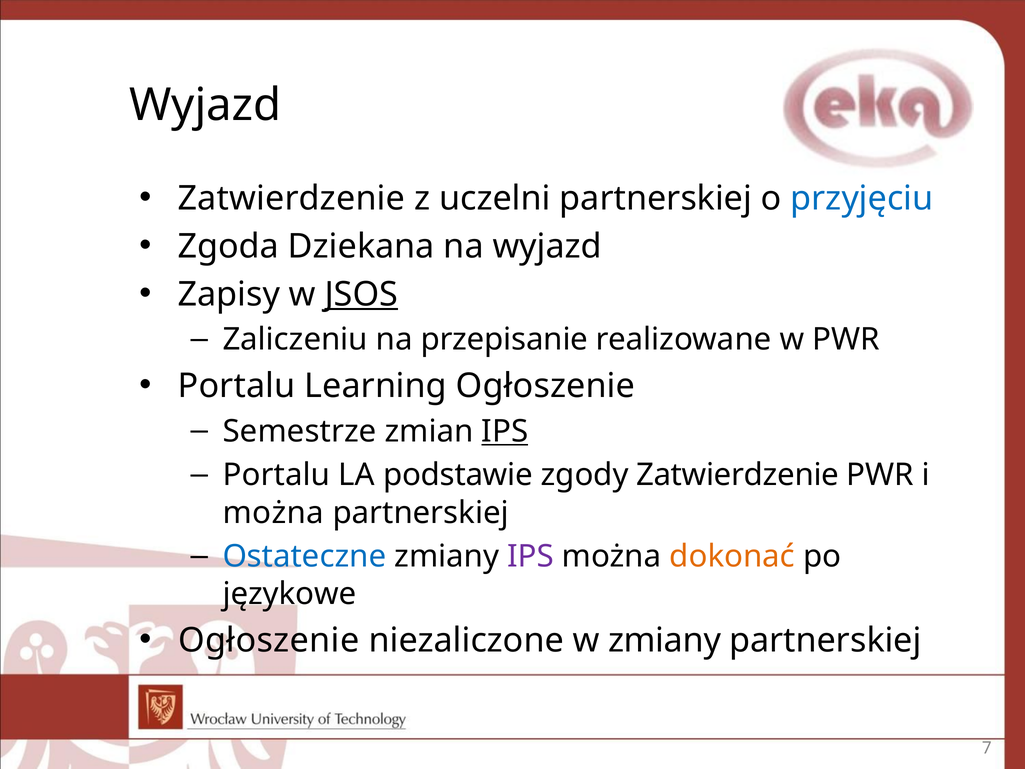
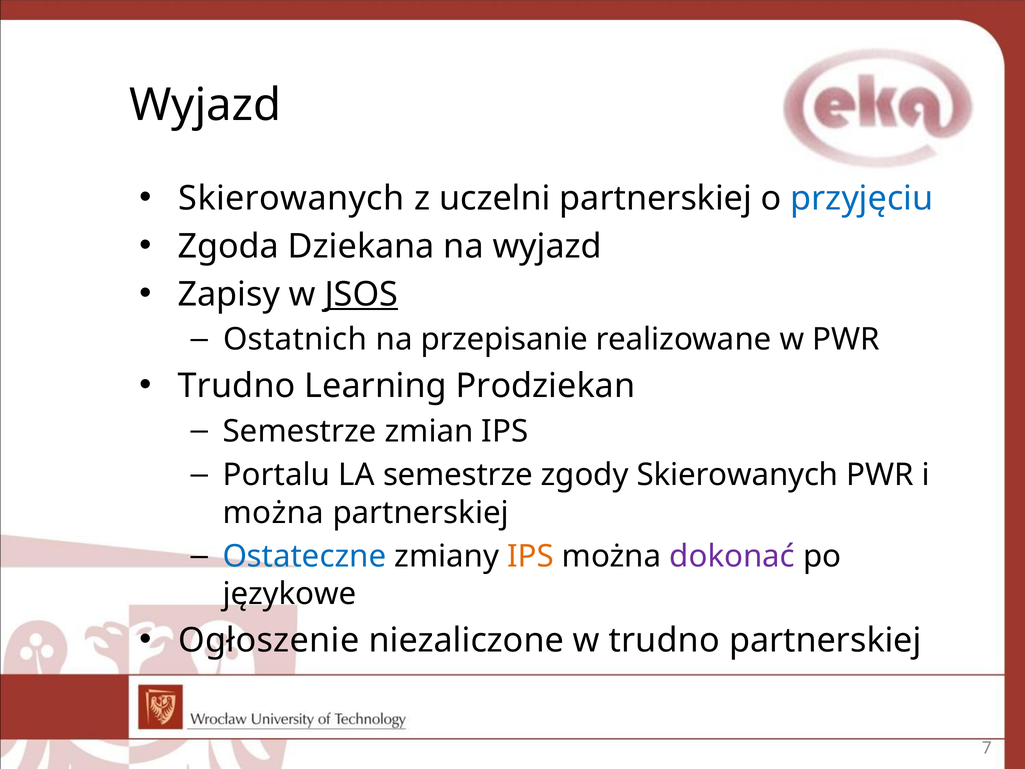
Zatwierdzenie at (291, 199): Zatwierdzenie -> Skierowanych
Zaliczeniu: Zaliczeniu -> Ostatnich
Portalu at (237, 386): Portalu -> Trudno
Learning Ogłoszenie: Ogłoszenie -> Prodziekan
IPS at (505, 431) underline: present -> none
LA podstawie: podstawie -> semestrze
zgody Zatwierdzenie: Zatwierdzenie -> Skierowanych
IPS at (531, 556) colour: purple -> orange
dokonać colour: orange -> purple
w zmiany: zmiany -> trudno
